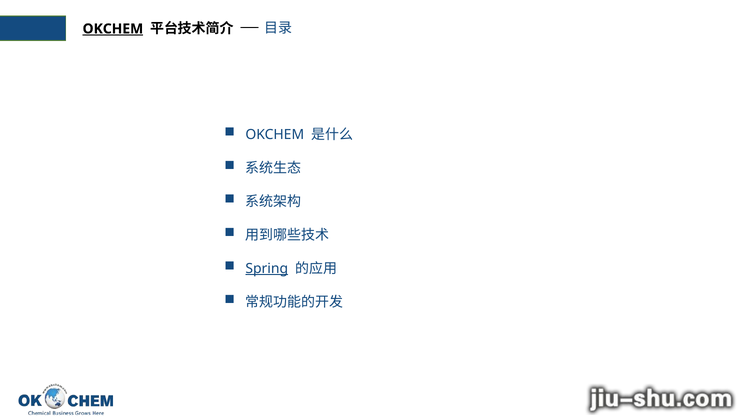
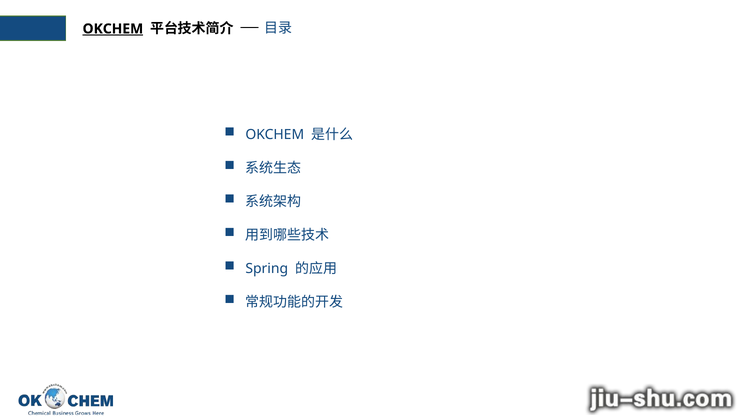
Spring underline: present -> none
